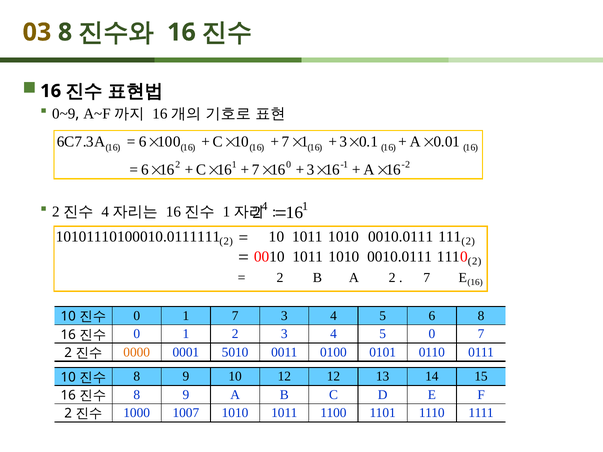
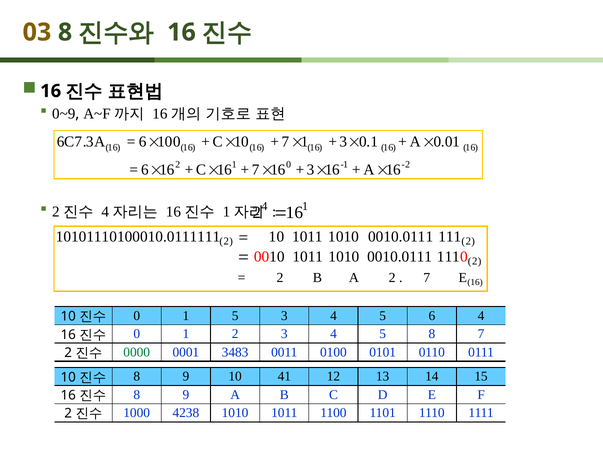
0 1 7: 7 -> 5
6 8: 8 -> 4
5 0: 0 -> 8
0000 colour: orange -> green
5010: 5010 -> 3483
10 12: 12 -> 41
1007: 1007 -> 4238
